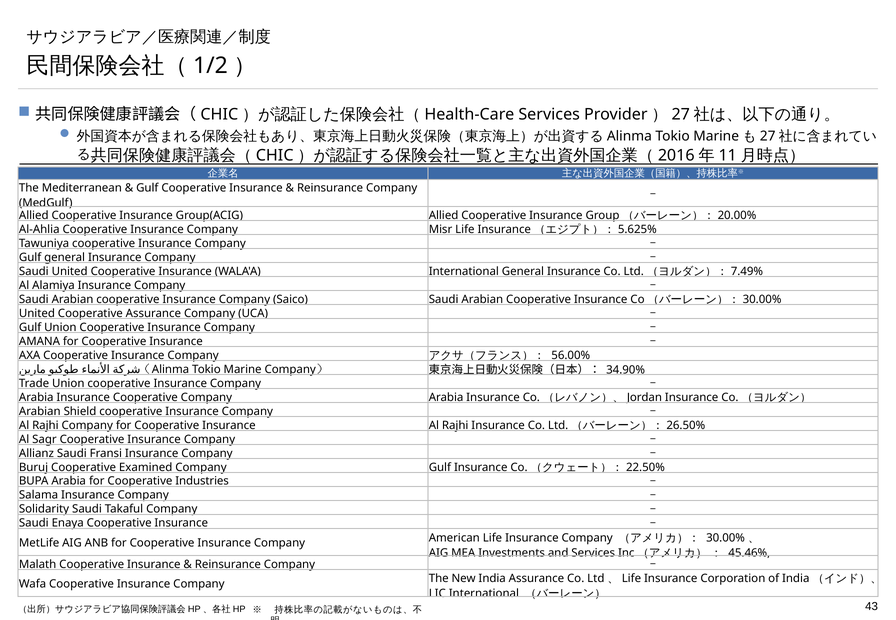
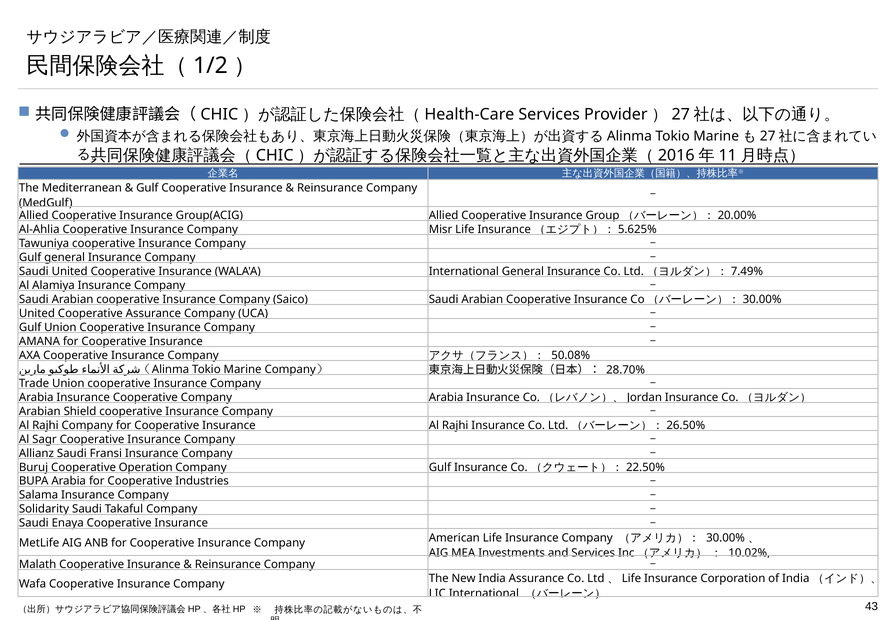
56.00%: 56.00% -> 50.08%
34.90%: 34.90% -> 28.70%
Examined: Examined -> Operation
45.46%: 45.46% -> 10.02%
